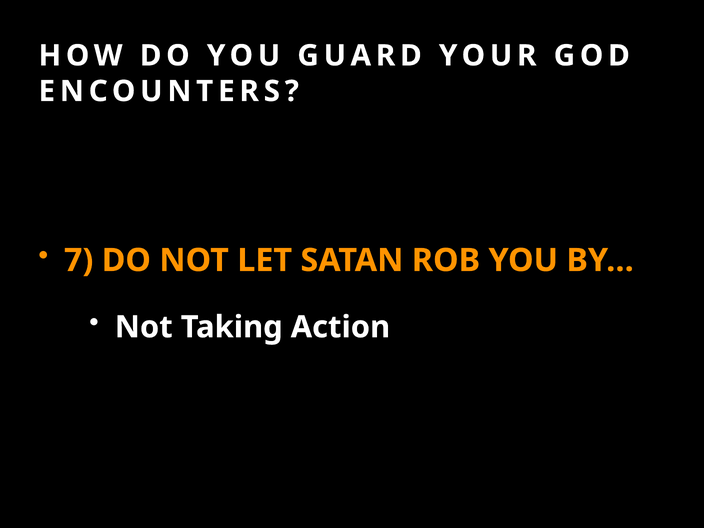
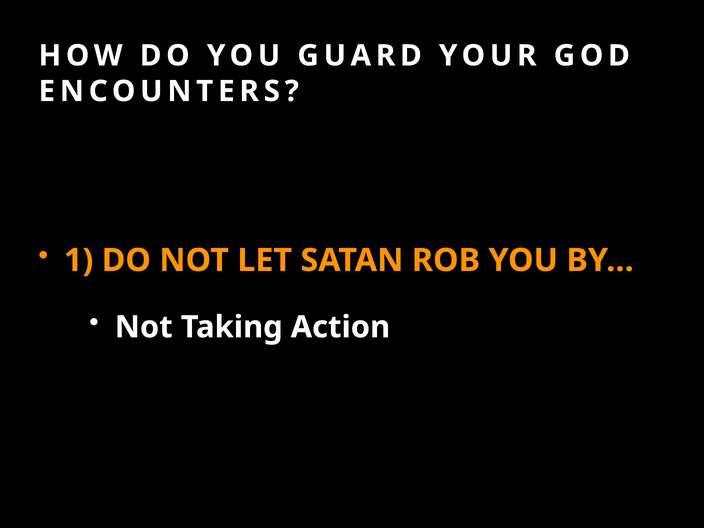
7: 7 -> 1
